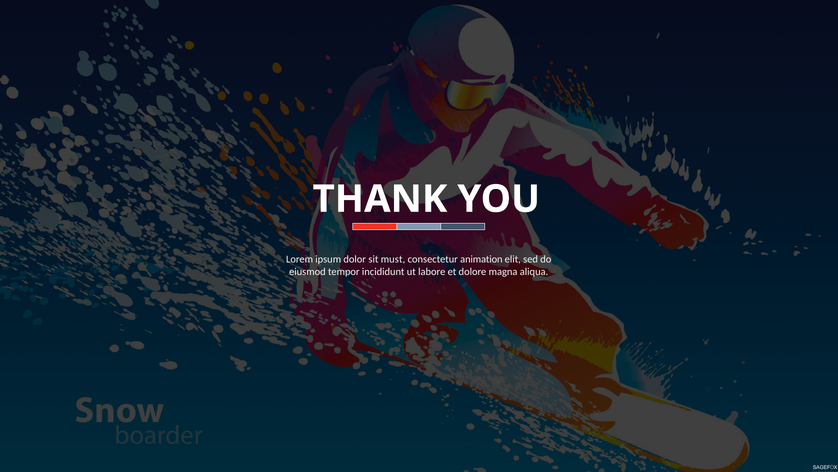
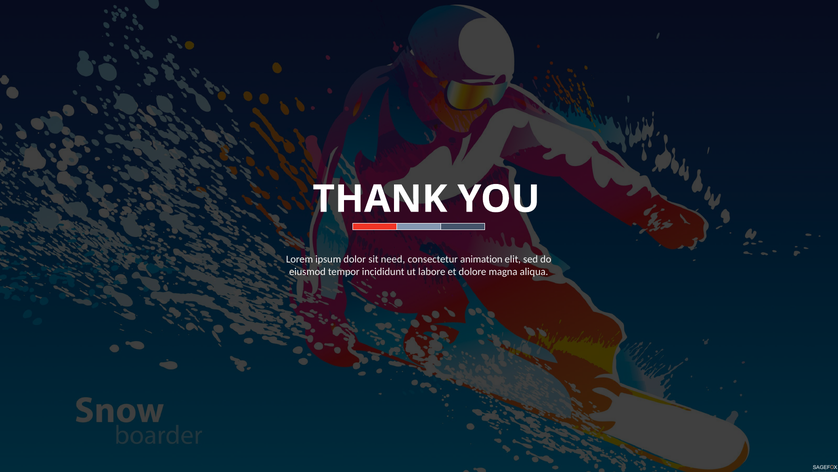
must: must -> need
